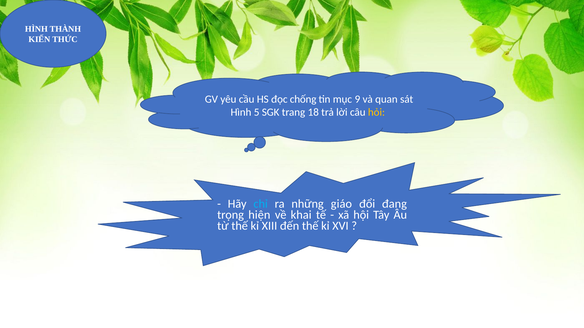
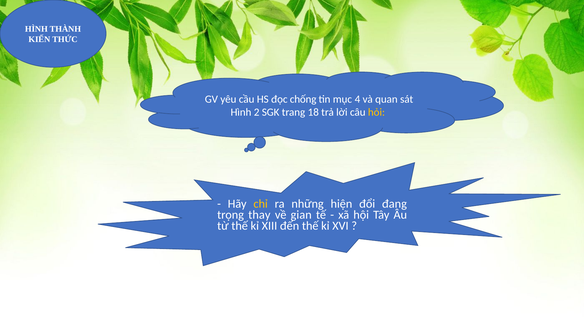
9: 9 -> 4
5: 5 -> 2
chỉ colour: light blue -> yellow
giáo: giáo -> hiện
hiện: hiện -> thay
khai: khai -> gian
